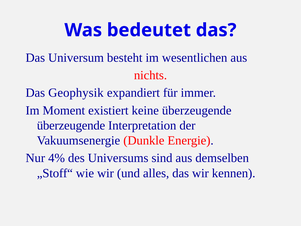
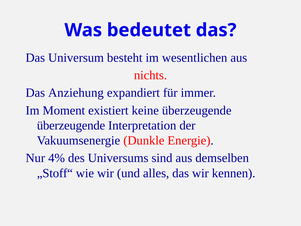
Geophysik: Geophysik -> Anziehung
